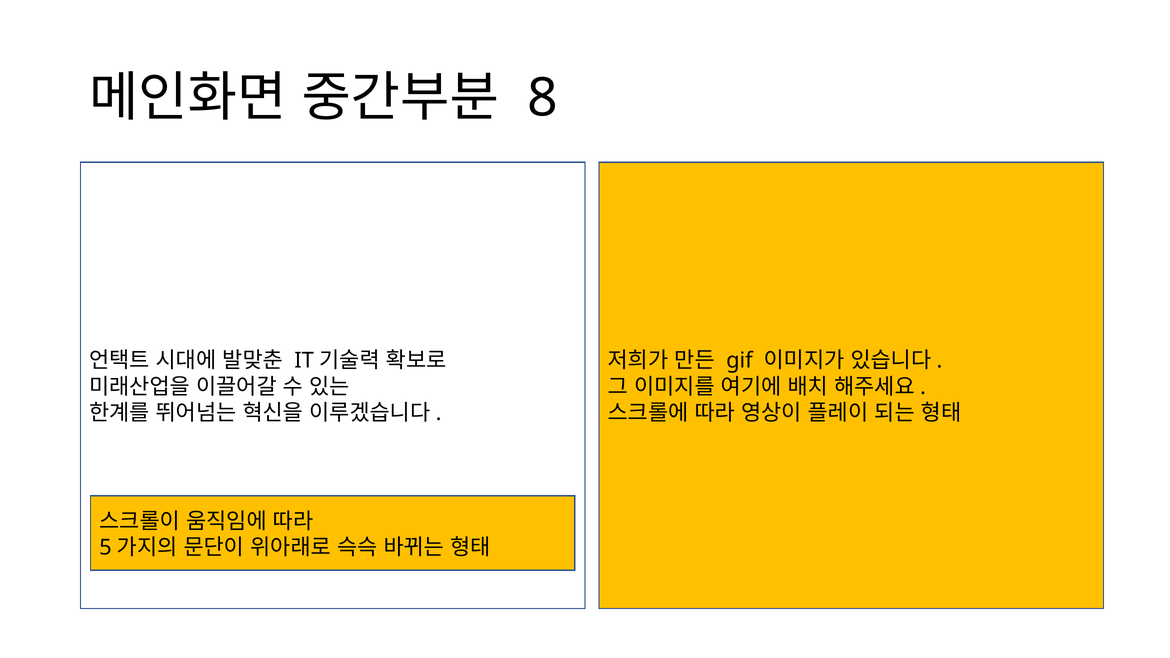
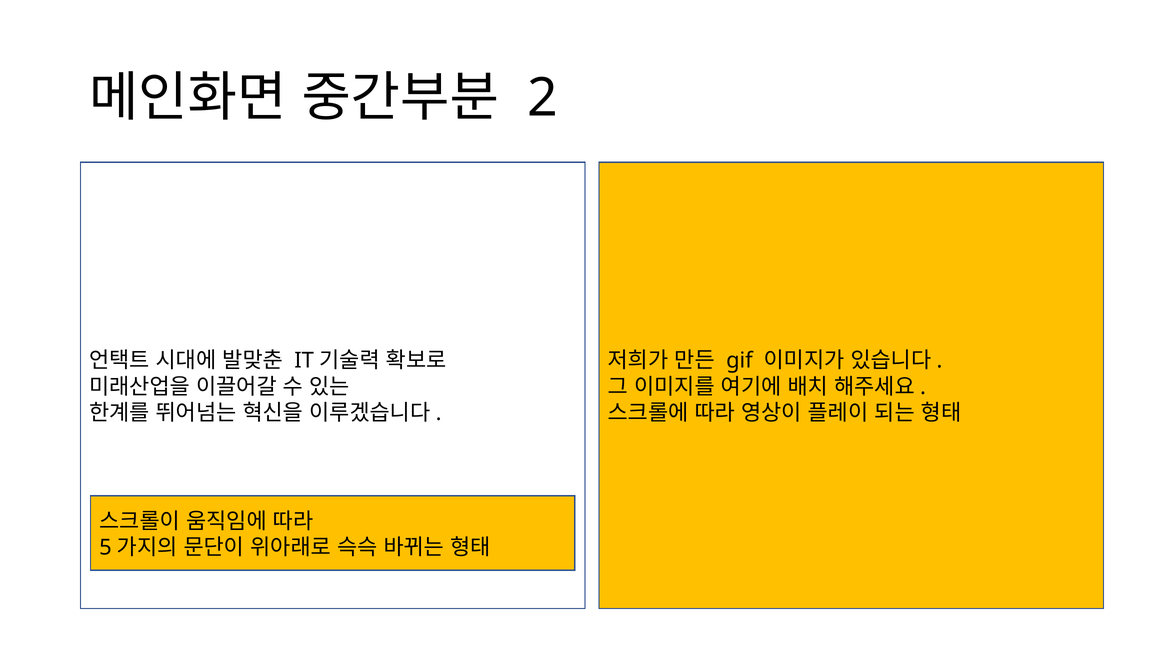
8: 8 -> 2
